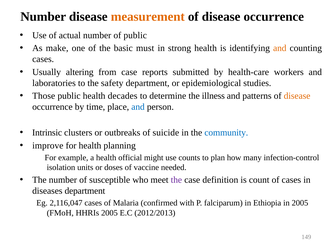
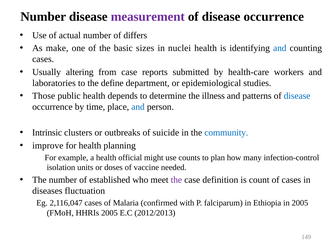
measurement colour: orange -> purple
of public: public -> differs
must: must -> sizes
strong: strong -> nuclei
and at (280, 48) colour: orange -> blue
safety: safety -> define
decades: decades -> depends
disease at (297, 96) colour: orange -> blue
susceptible: susceptible -> established
diseases department: department -> fluctuation
